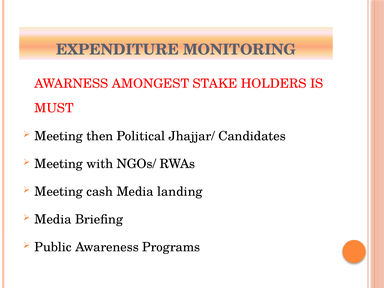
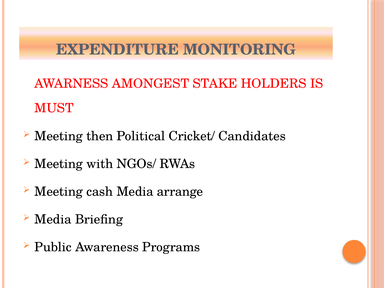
Jhajjar/: Jhajjar/ -> Cricket/
landing: landing -> arrange
